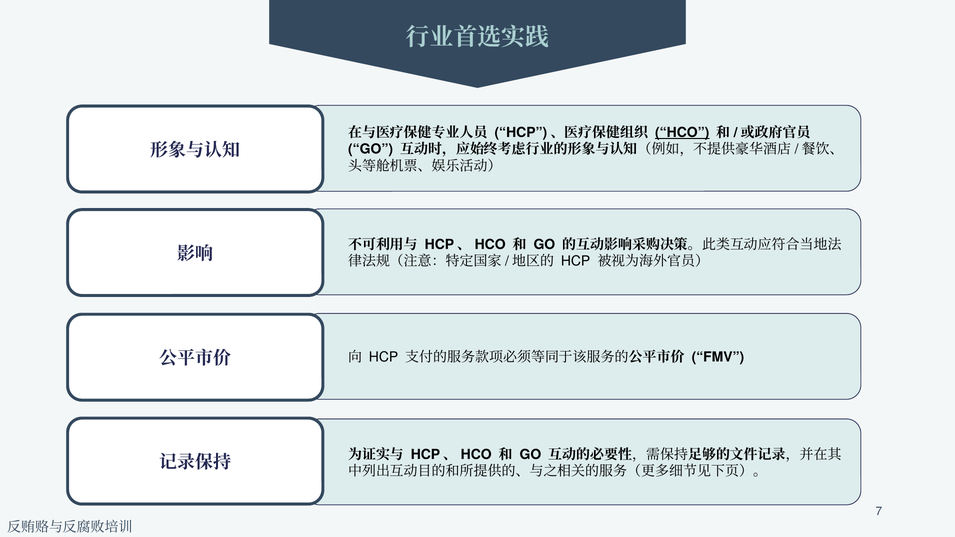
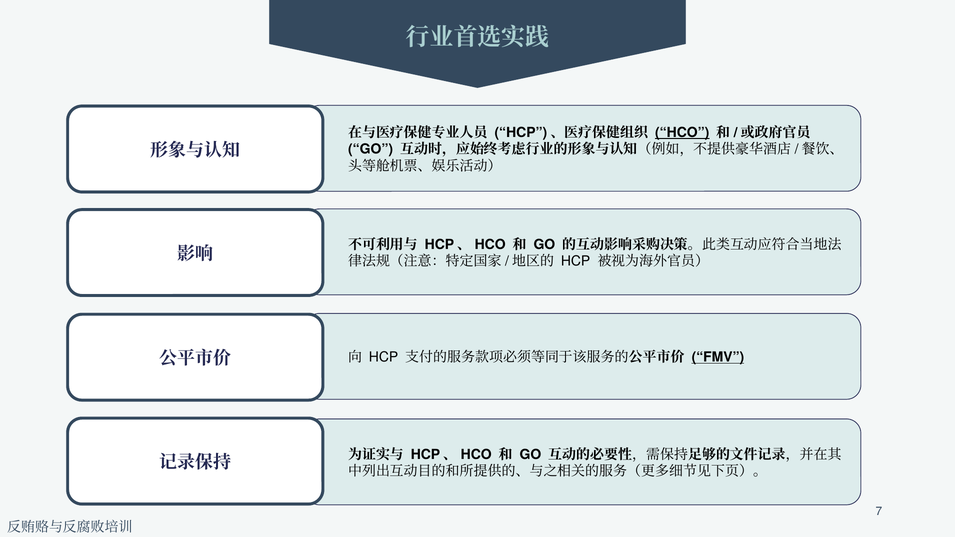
FMV underline: none -> present
